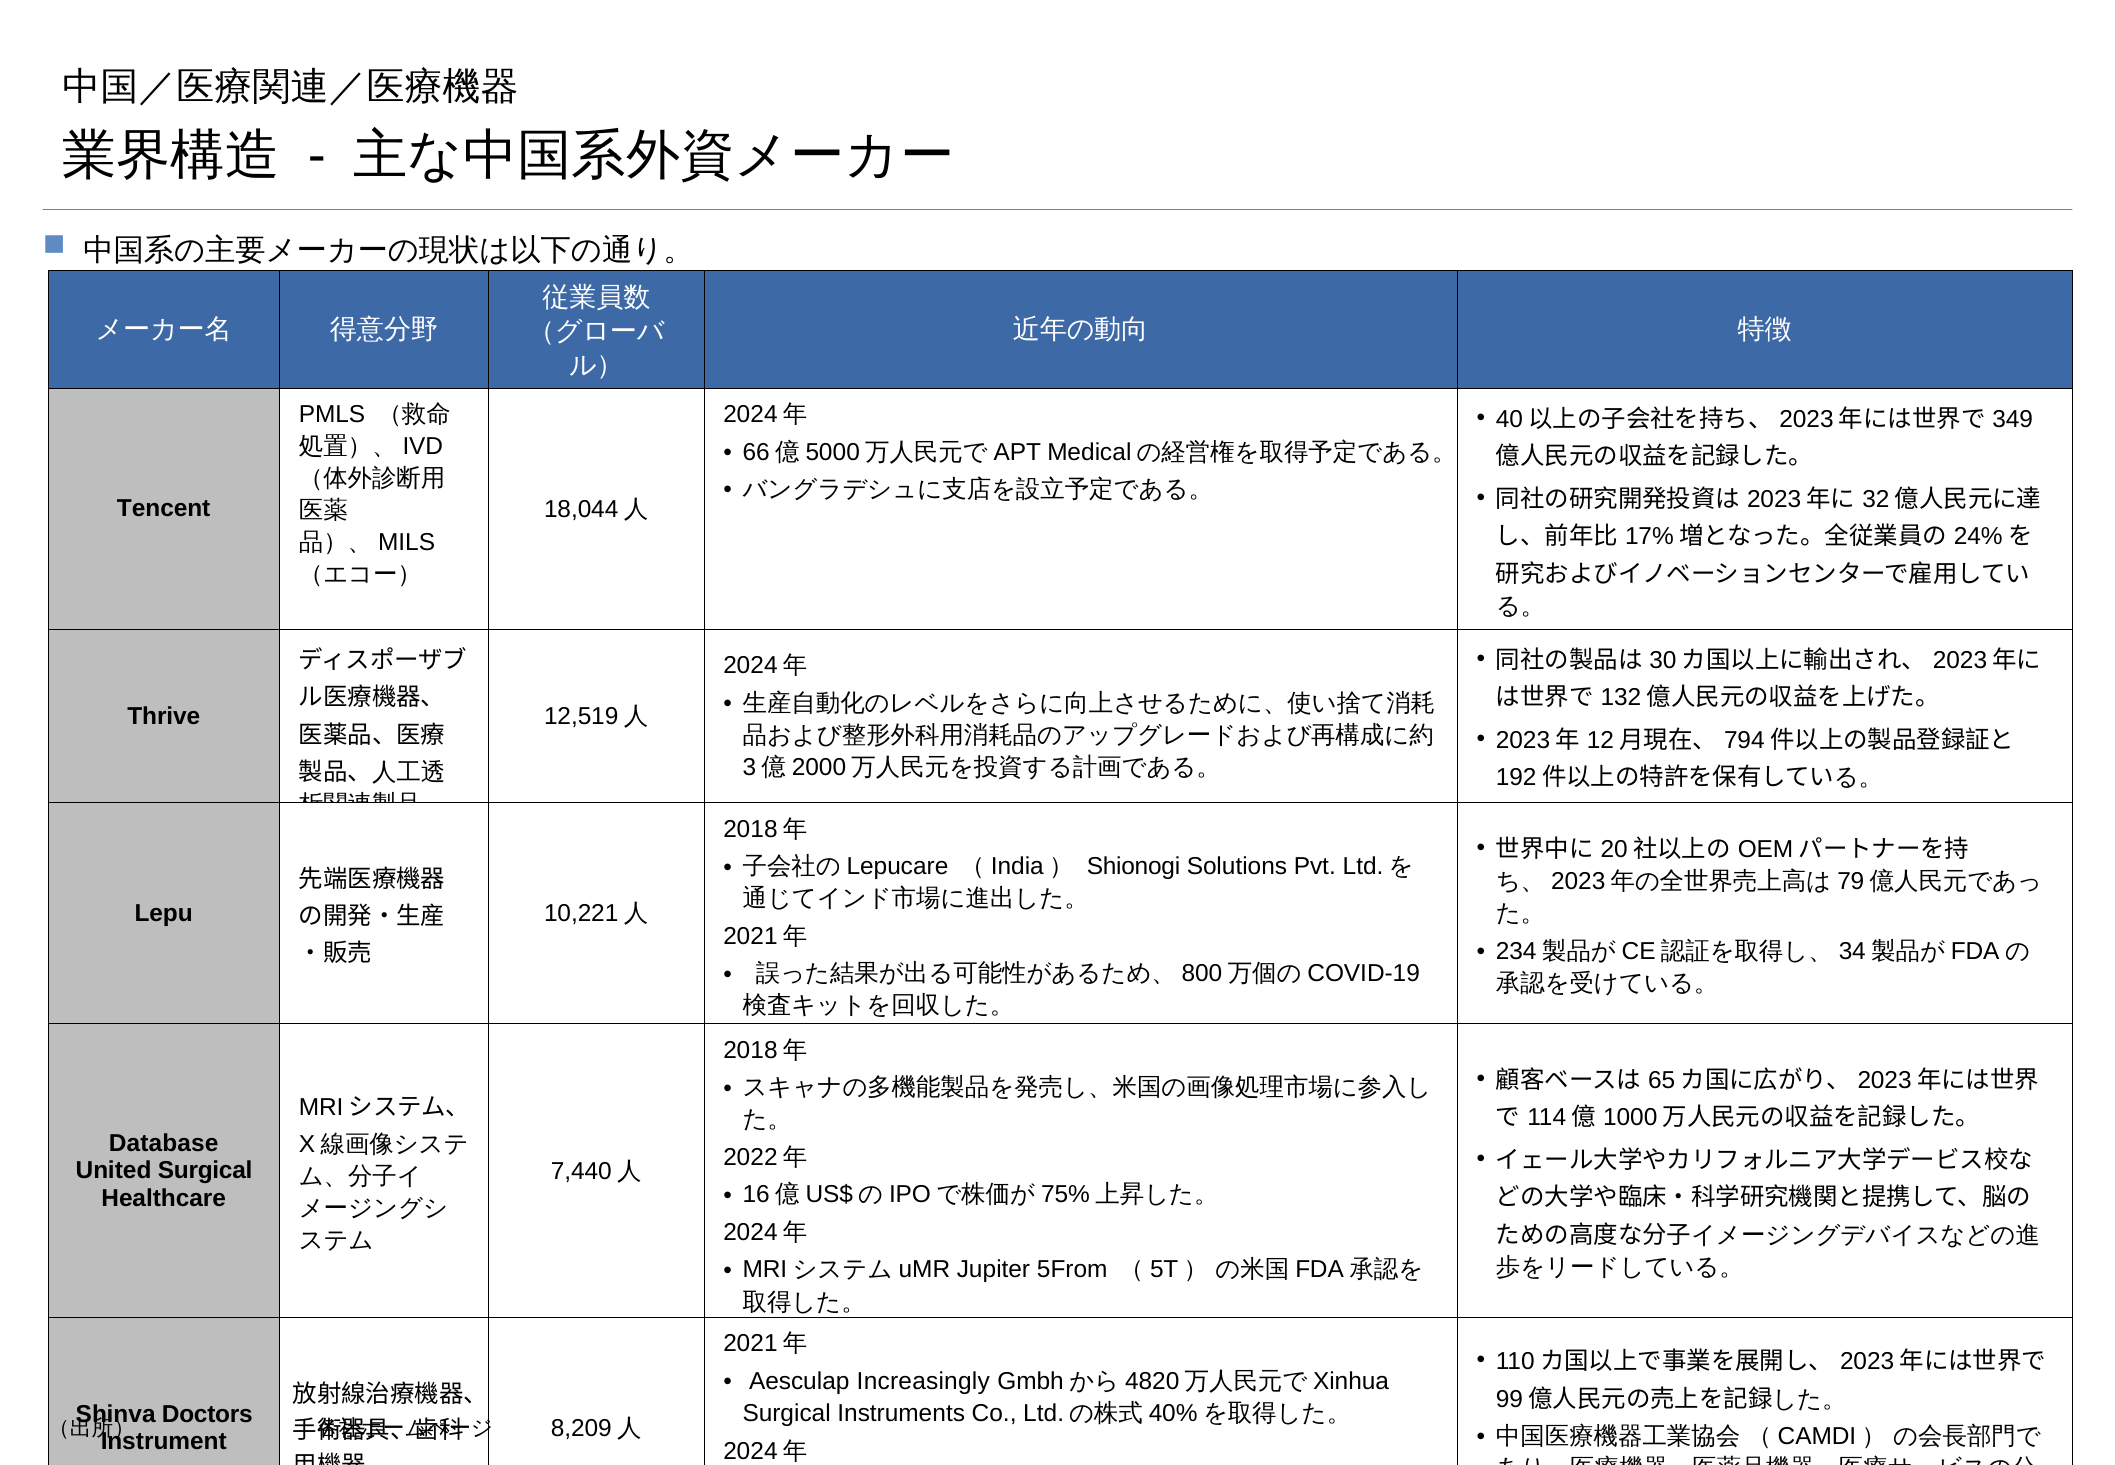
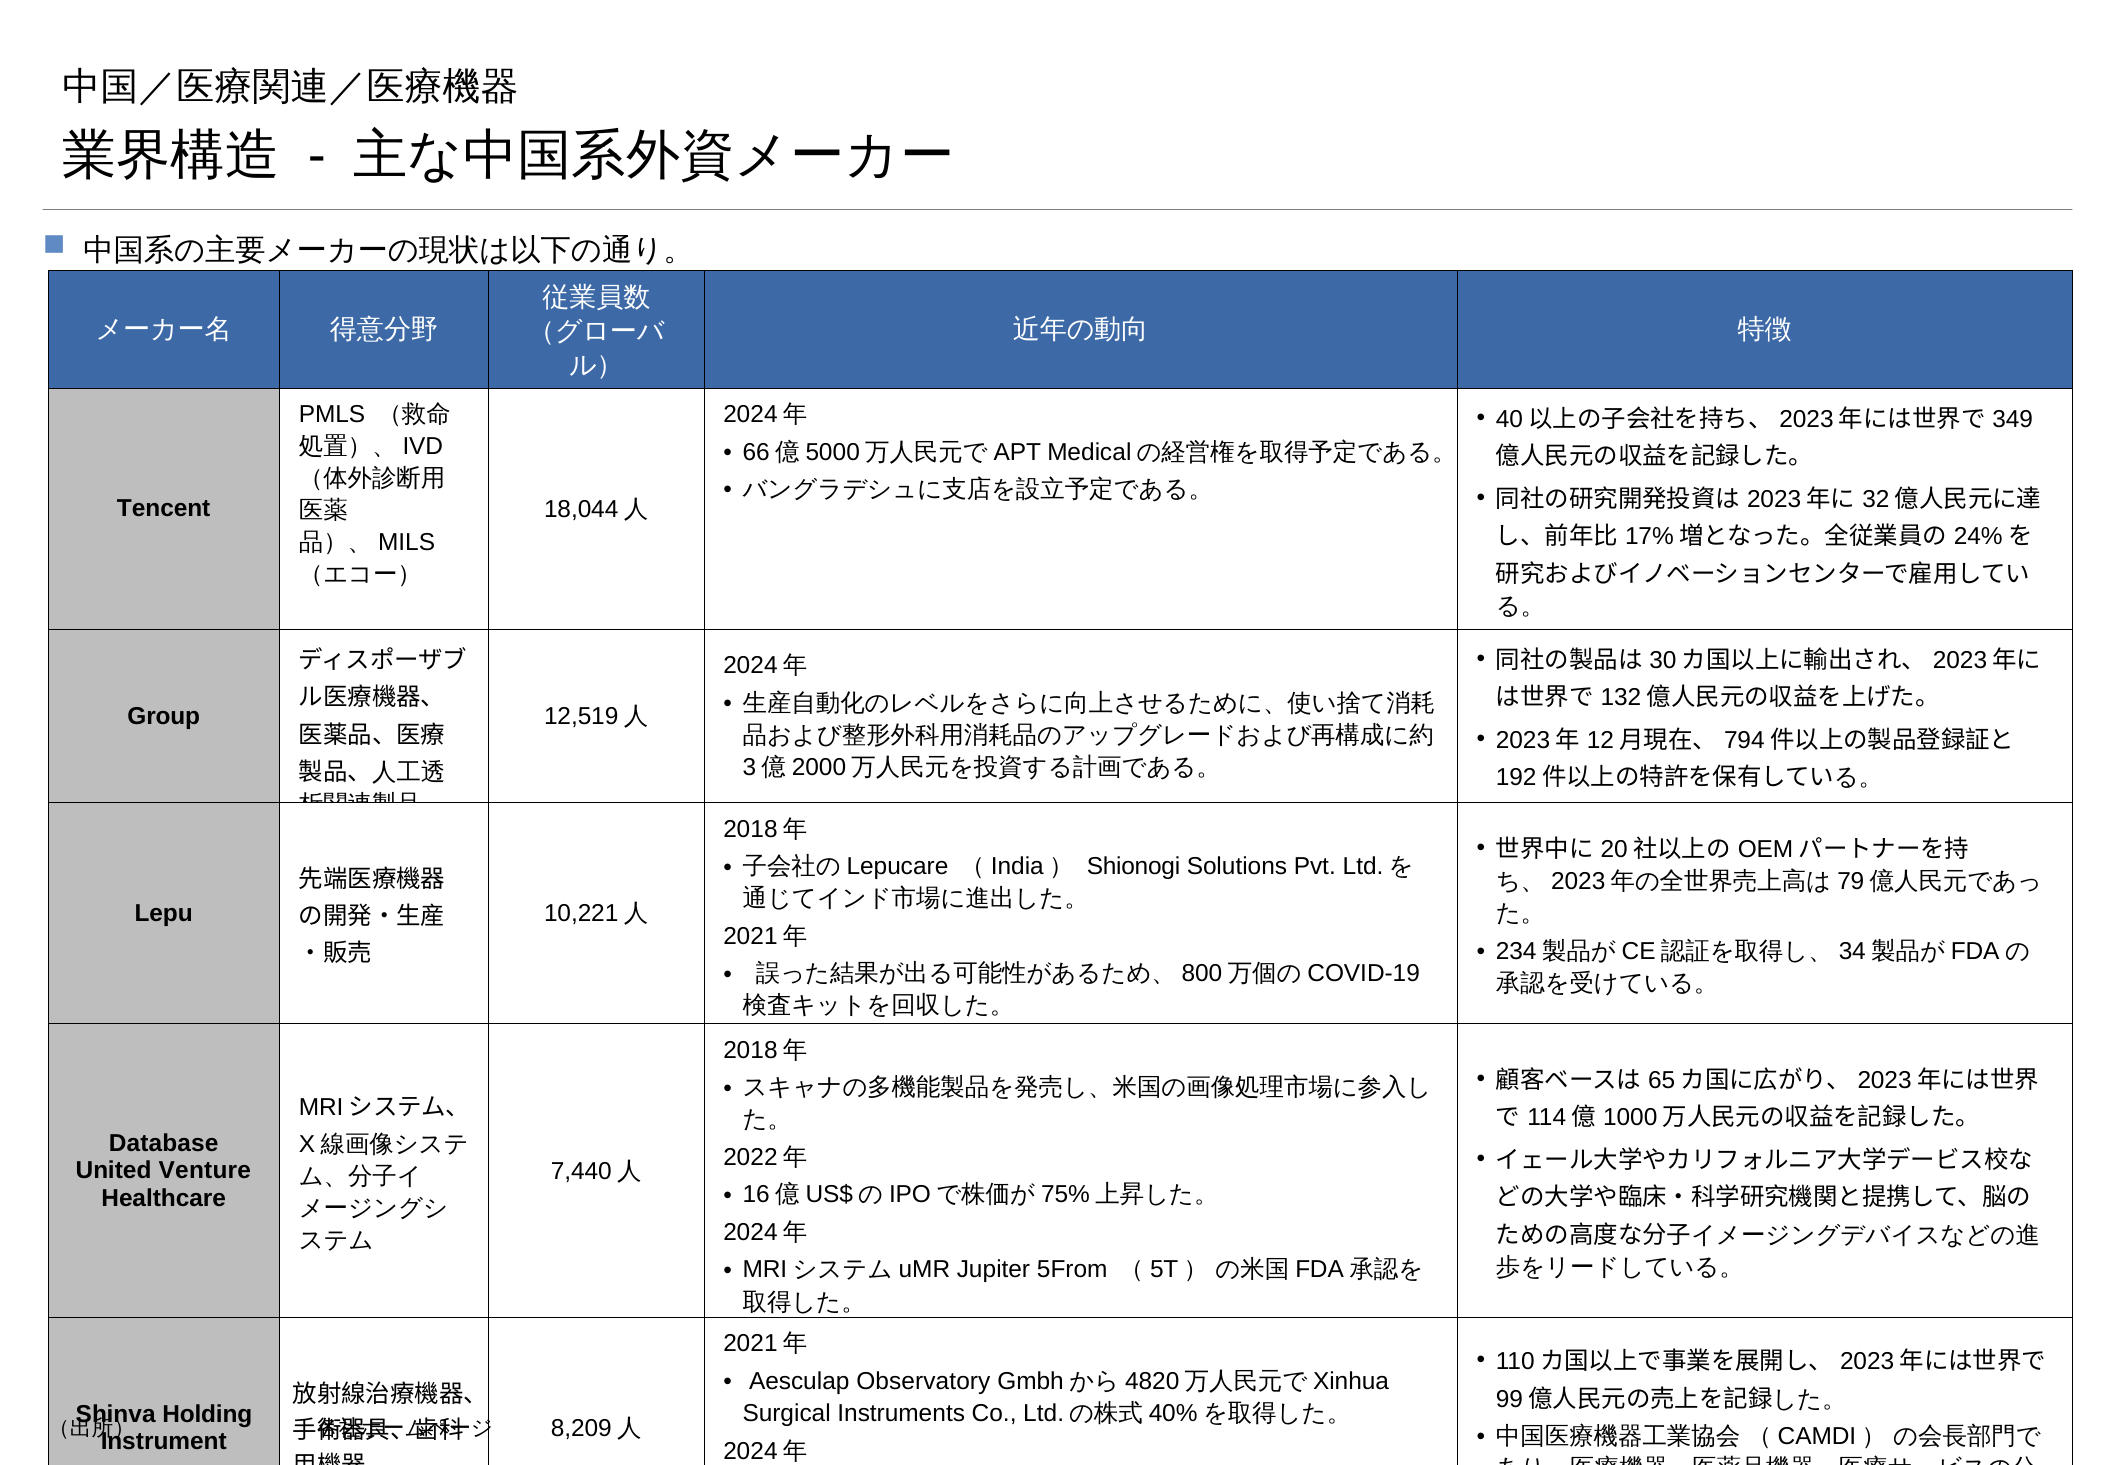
Thrive: Thrive -> Group
United Surgical: Surgical -> Venture
Increasingly: Increasingly -> Observatory
Doctors: Doctors -> Holding
